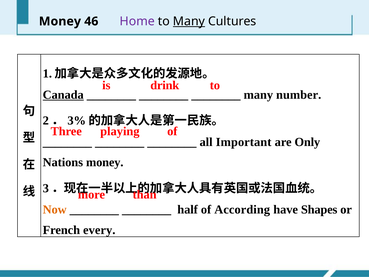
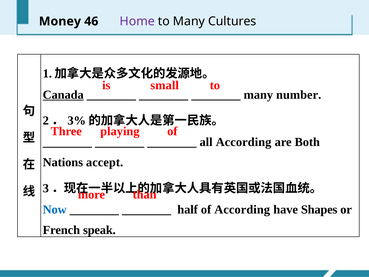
Many at (189, 21) underline: present -> none
drink: drink -> small
all Important: Important -> According
Only: Only -> Both
Nations money: money -> accept
Now colour: orange -> blue
every: every -> speak
